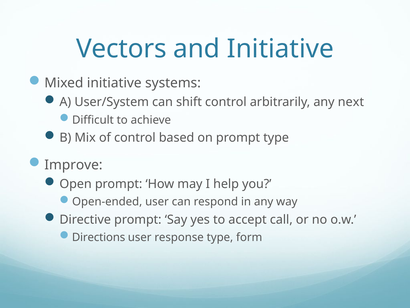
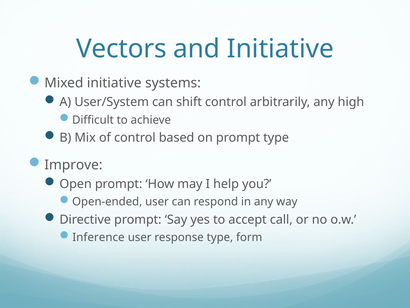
next: next -> high
Directions: Directions -> Inference
